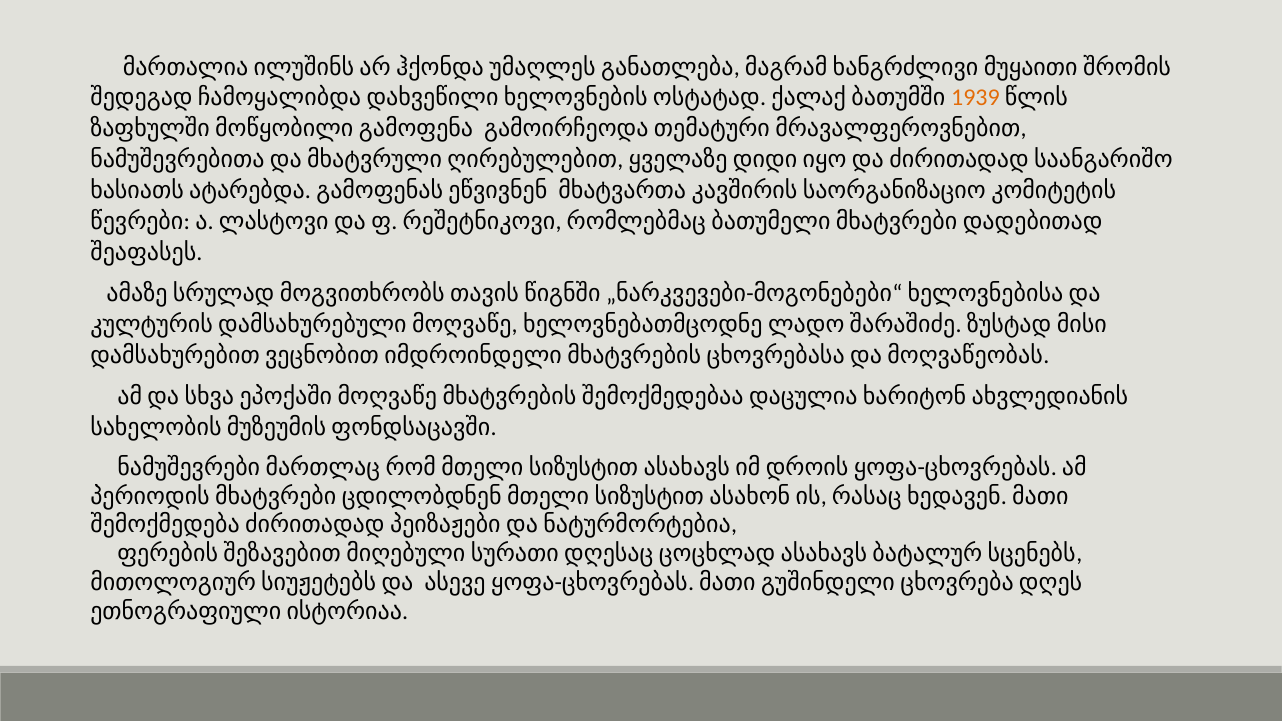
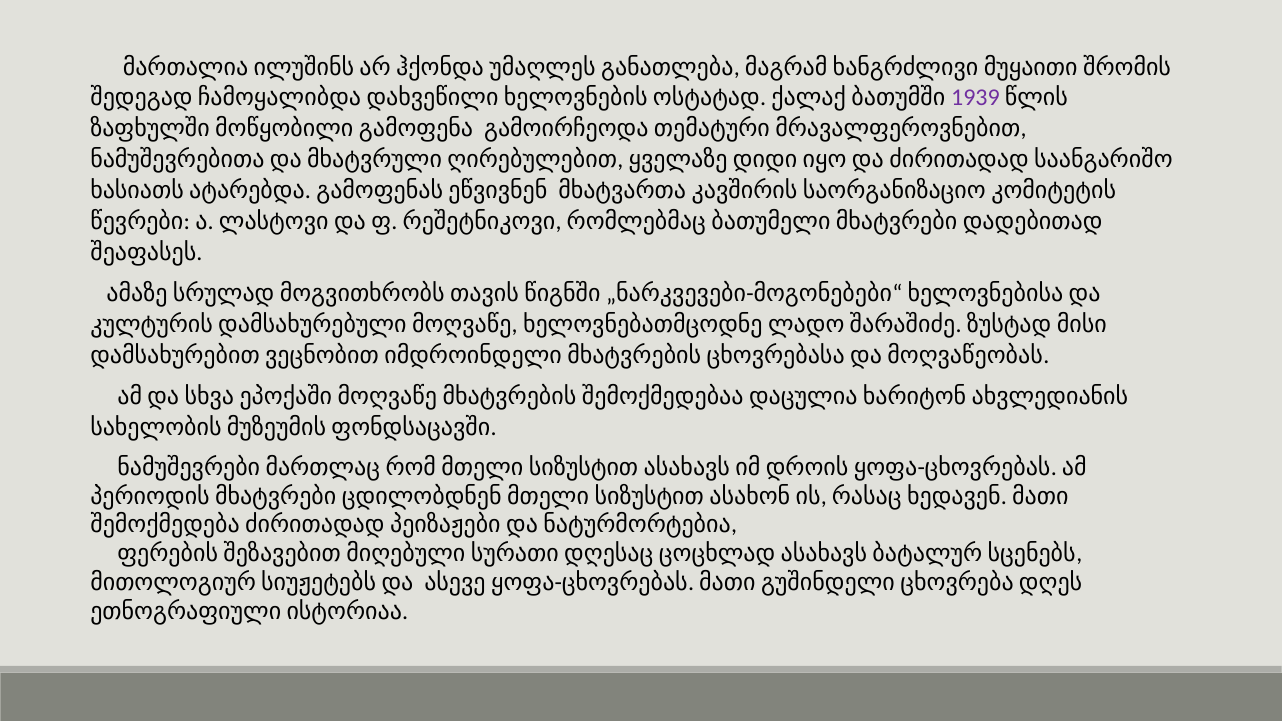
1939 colour: orange -> purple
